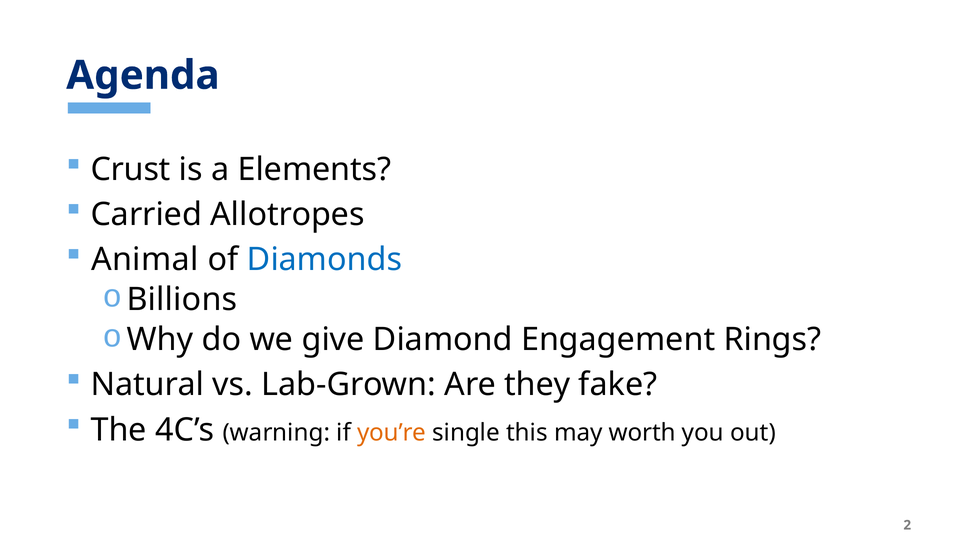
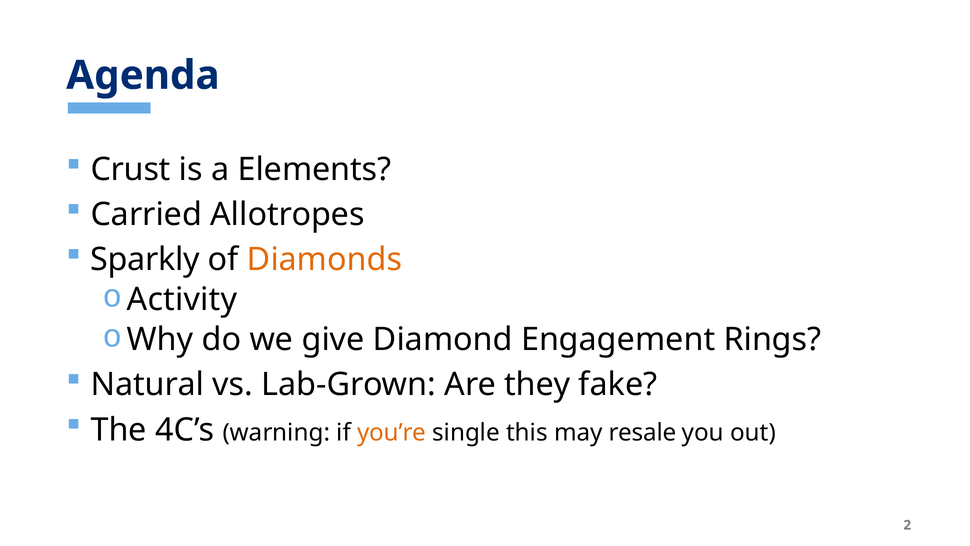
Animal: Animal -> Sparkly
Diamonds colour: blue -> orange
Billions: Billions -> Activity
worth: worth -> resale
